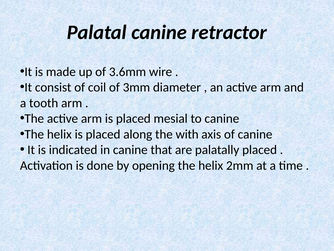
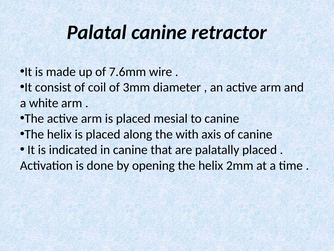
3.6mm: 3.6mm -> 7.6mm
tooth: tooth -> white
